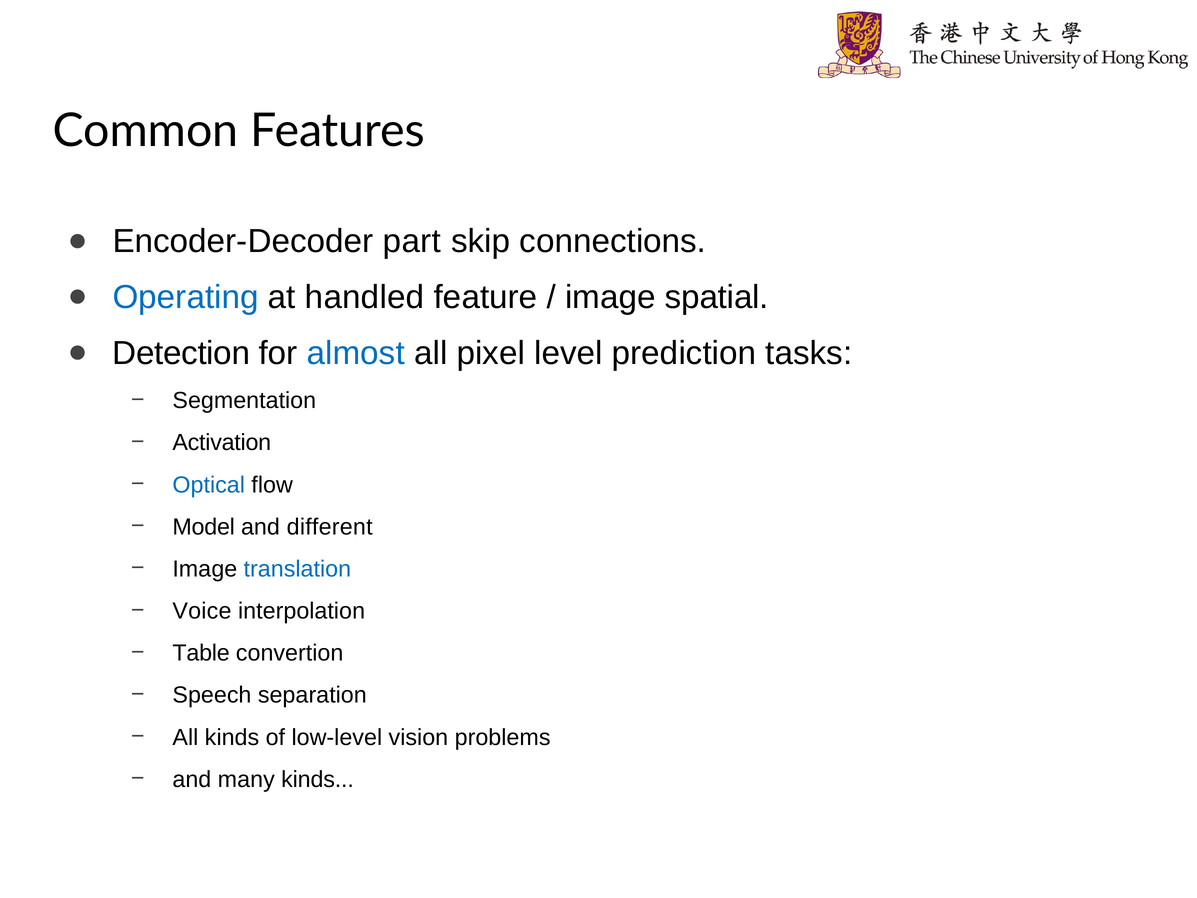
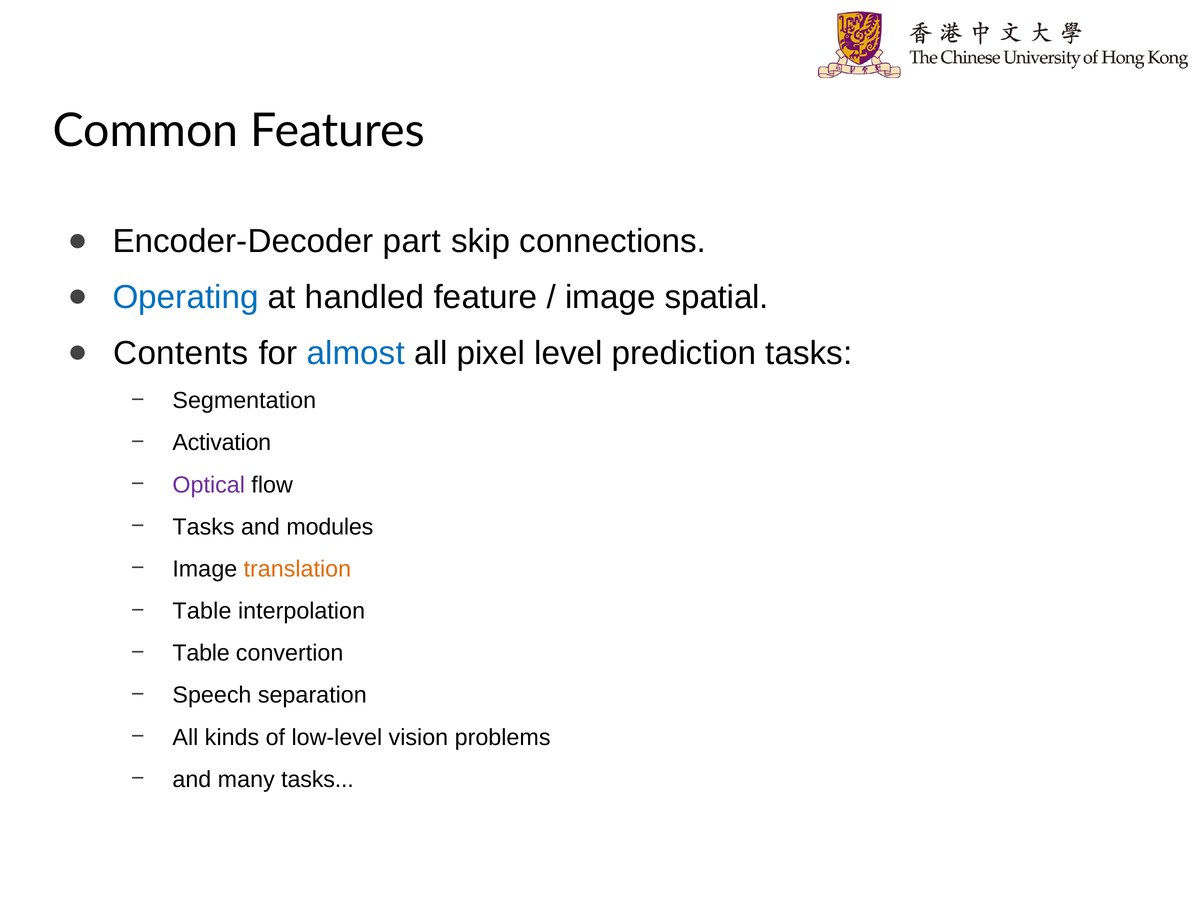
Detection: Detection -> Contents
Optical colour: blue -> purple
Model at (204, 527): Model -> Tasks
different: different -> modules
translation colour: blue -> orange
Voice at (202, 611): Voice -> Table
many kinds: kinds -> tasks
